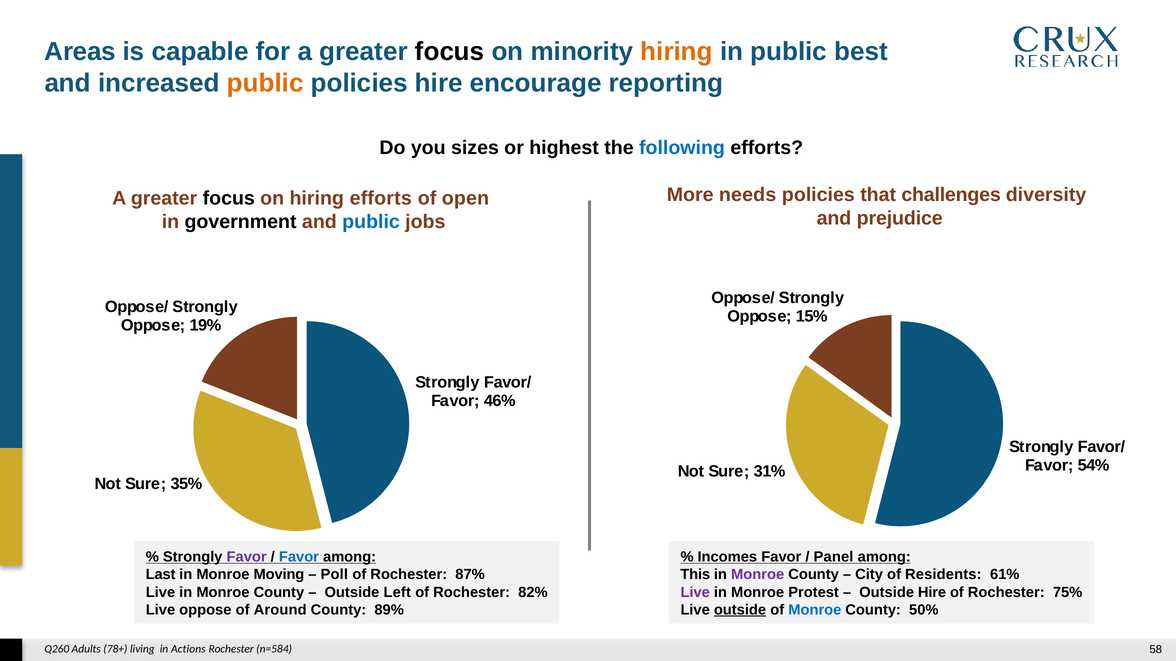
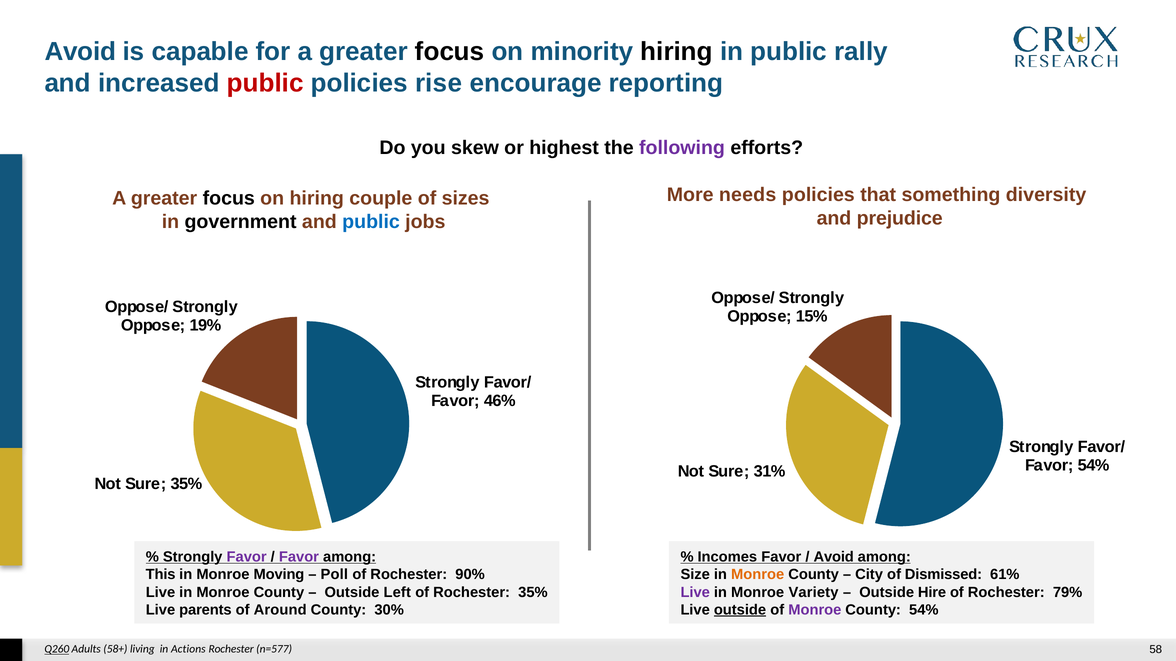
Areas at (80, 52): Areas -> Avoid
hiring at (677, 52) colour: orange -> black
best: best -> rally
public at (265, 83) colour: orange -> red
policies hire: hire -> rise
sizes: sizes -> skew
following colour: blue -> purple
challenges: challenges -> something
hiring efforts: efforts -> couple
open: open -> sizes
Favor at (299, 557) colour: blue -> purple
Panel at (834, 557): Panel -> Avoid
Last: Last -> This
87%: 87% -> 90%
This: This -> Size
Monroe at (758, 575) colour: purple -> orange
Residents: Residents -> Dismissed
Rochester 82%: 82% -> 35%
Protest: Protest -> Variety
75%: 75% -> 79%
Live oppose: oppose -> parents
89%: 89% -> 30%
Monroe at (815, 610) colour: blue -> purple
County 50%: 50% -> 54%
Q260 underline: none -> present
78+: 78+ -> 58+
n=584: n=584 -> n=577
